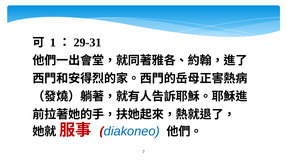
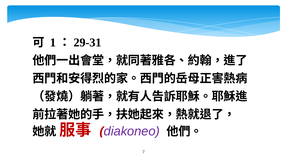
diakoneo colour: blue -> purple
